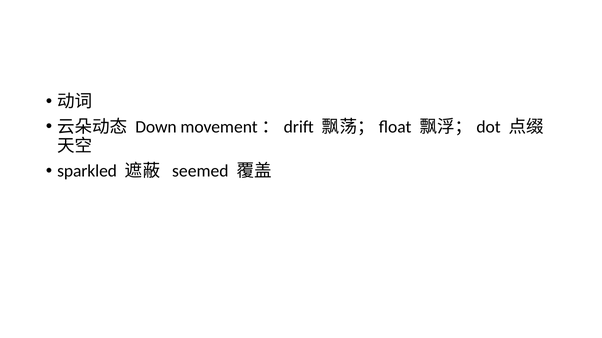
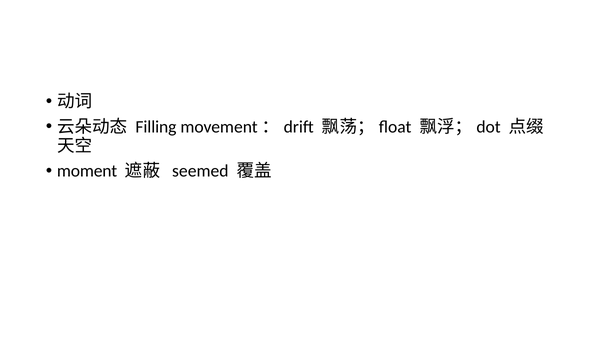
Down: Down -> Filling
sparkled: sparkled -> moment
